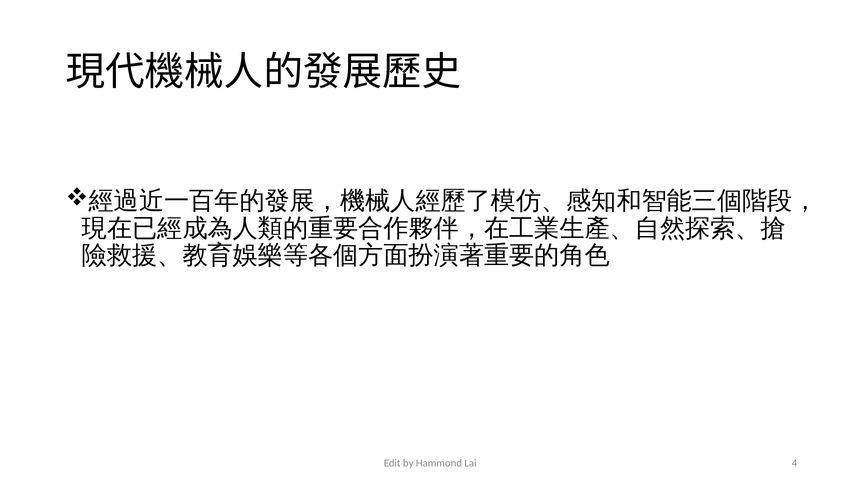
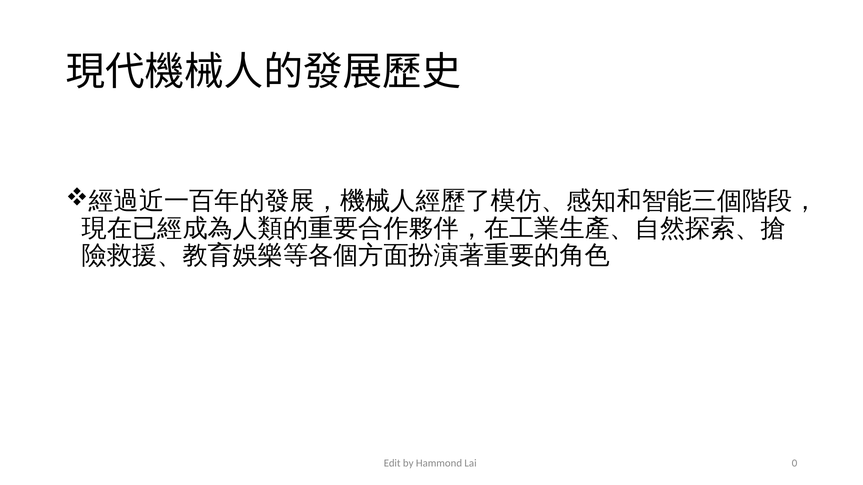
4: 4 -> 0
